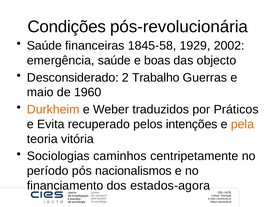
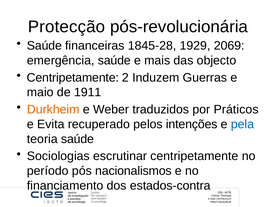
Condições: Condições -> Protecção
1845-58: 1845-58 -> 1845-28
2002: 2002 -> 2069
boas: boas -> mais
Desconsiderado at (73, 78): Desconsiderado -> Centripetamente
Trabalho: Trabalho -> Induzem
1960: 1960 -> 1911
pela colour: orange -> blue
teoria vitória: vitória -> saúde
caminhos: caminhos -> escrutinar
estados-agora: estados-agora -> estados-contra
